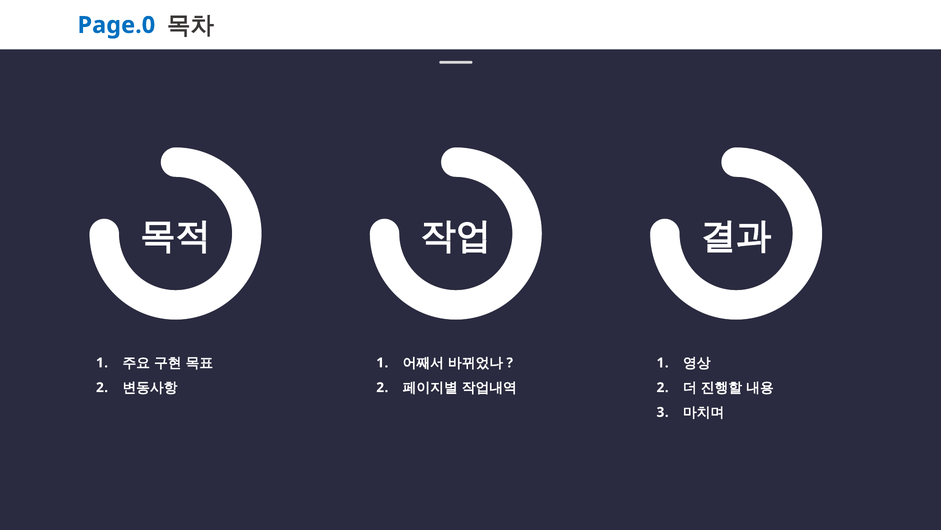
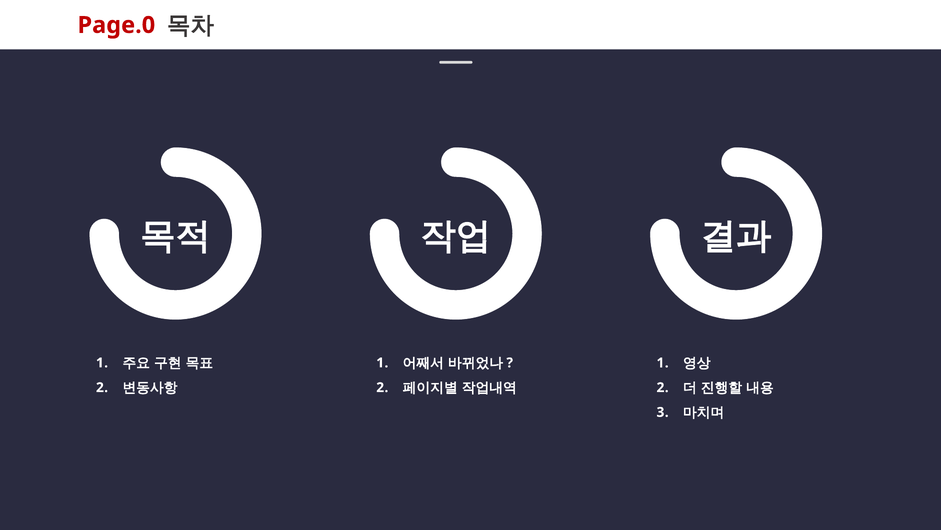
Page.0 colour: blue -> red
